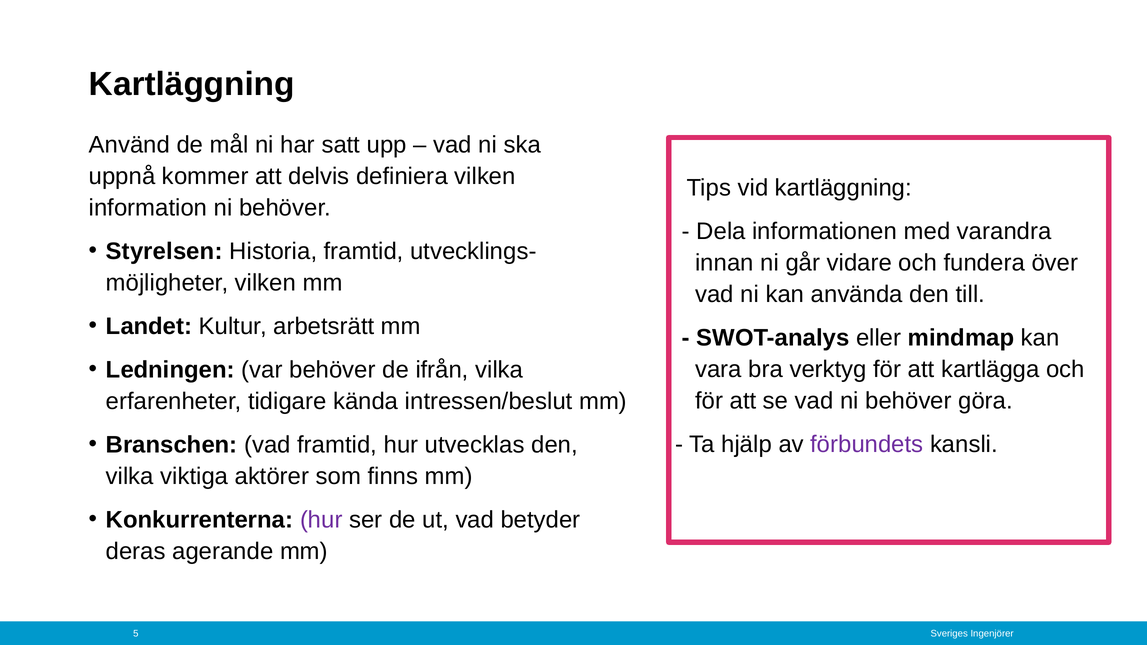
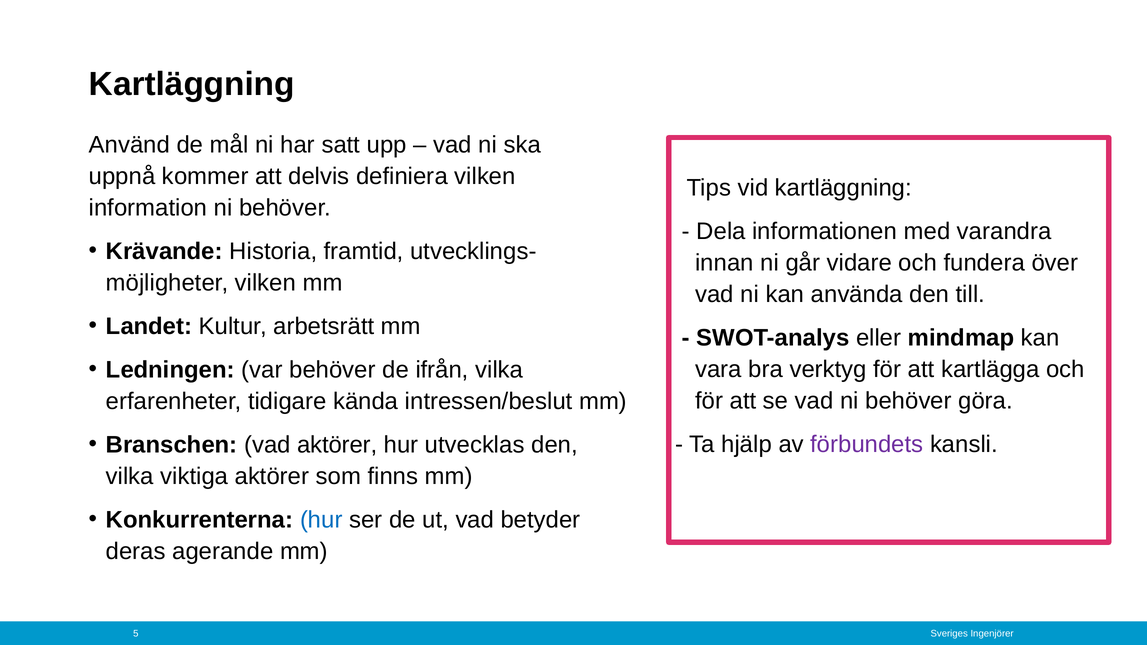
Styrelsen: Styrelsen -> Krävande
vad framtid: framtid -> aktörer
hur at (321, 520) colour: purple -> blue
